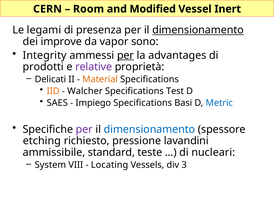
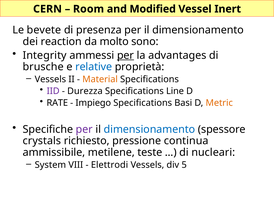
legami: legami -> bevete
dimensionamento at (198, 30) underline: present -> none
improve: improve -> reaction
vapor: vapor -> molto
prodotti: prodotti -> brusche
relative colour: purple -> blue
Delicati at (50, 79): Delicati -> Vessels
IID colour: orange -> purple
Walcher: Walcher -> Durezza
Test: Test -> Line
SAES: SAES -> RATE
Metric colour: blue -> orange
etching: etching -> crystals
lavandini: lavandini -> continua
standard: standard -> metilene
Locating: Locating -> Elettrodi
3: 3 -> 5
